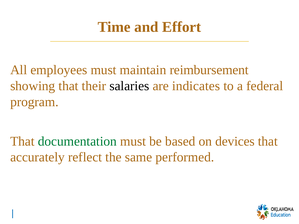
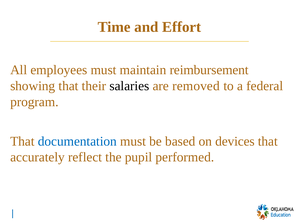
indicates: indicates -> removed
documentation colour: green -> blue
same: same -> pupil
